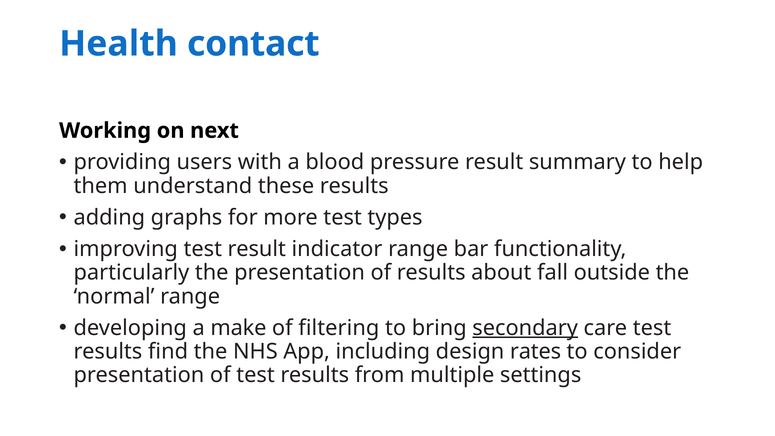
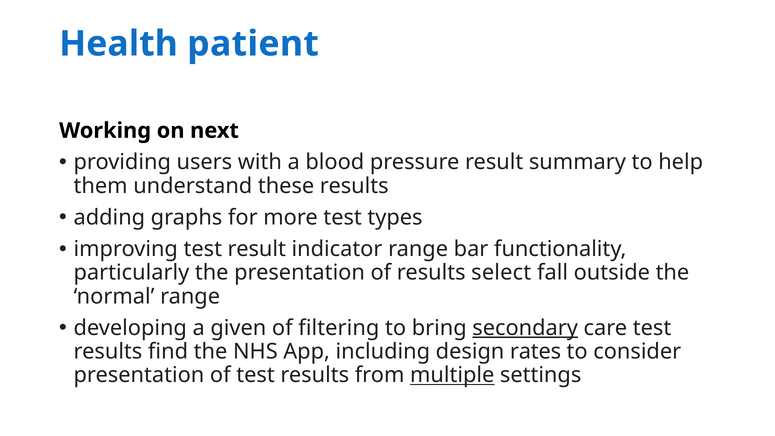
contact: contact -> patient
about: about -> select
make: make -> given
multiple underline: none -> present
